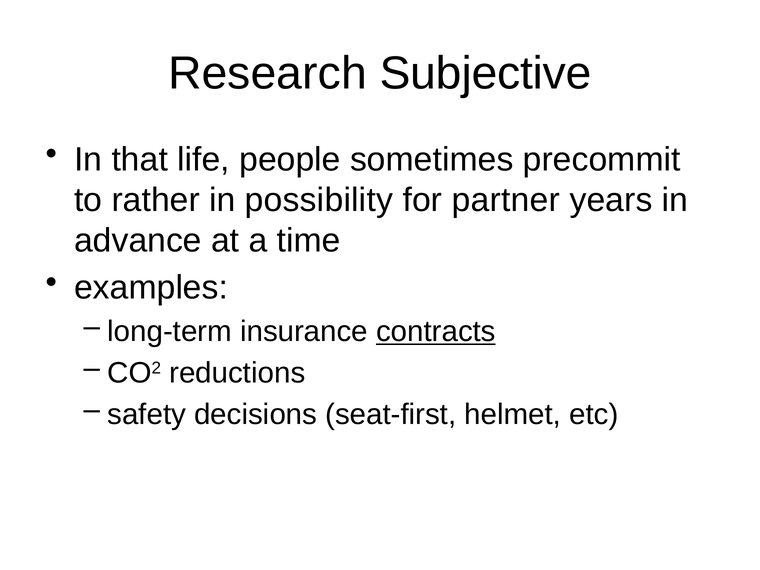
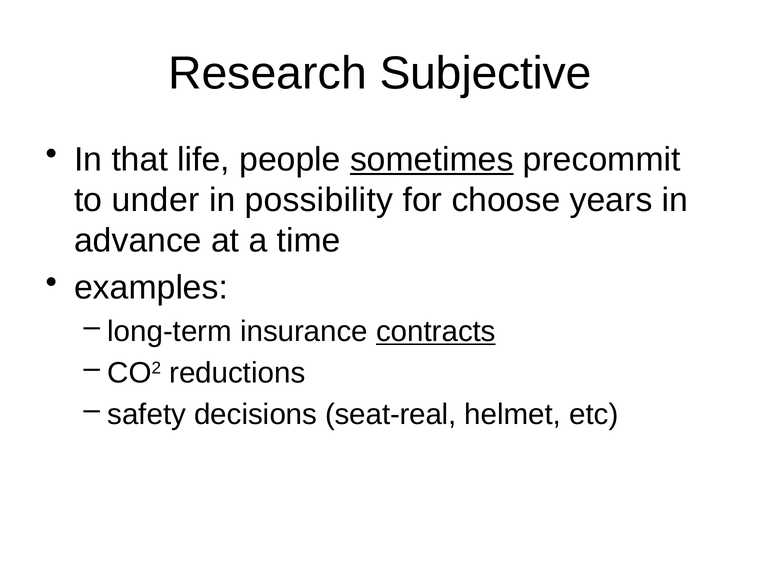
sometimes underline: none -> present
rather: rather -> under
partner: partner -> choose
seat-first: seat-first -> seat-real
